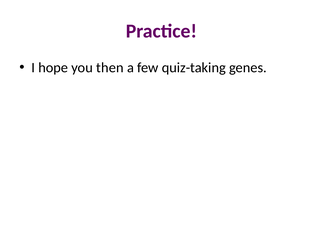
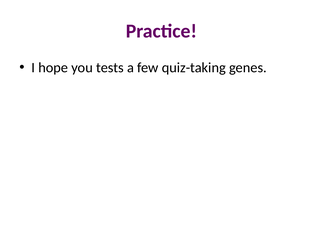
then: then -> tests
